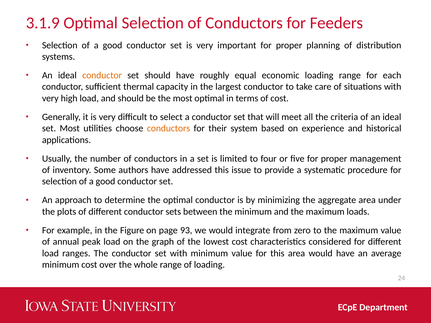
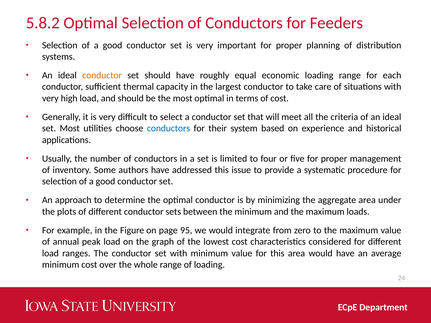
3.1.9: 3.1.9 -> 5.8.2
conductors at (169, 129) colour: orange -> blue
93: 93 -> 95
